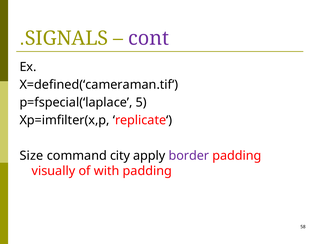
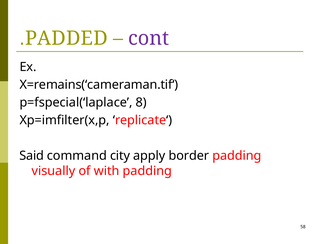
SIGNALS: SIGNALS -> PADDED
X=defined(‘cameraman.tif‘: X=defined(‘cameraman.tif‘ -> X=remains(‘cameraman.tif‘
5: 5 -> 8
Size: Size -> Said
border colour: purple -> black
